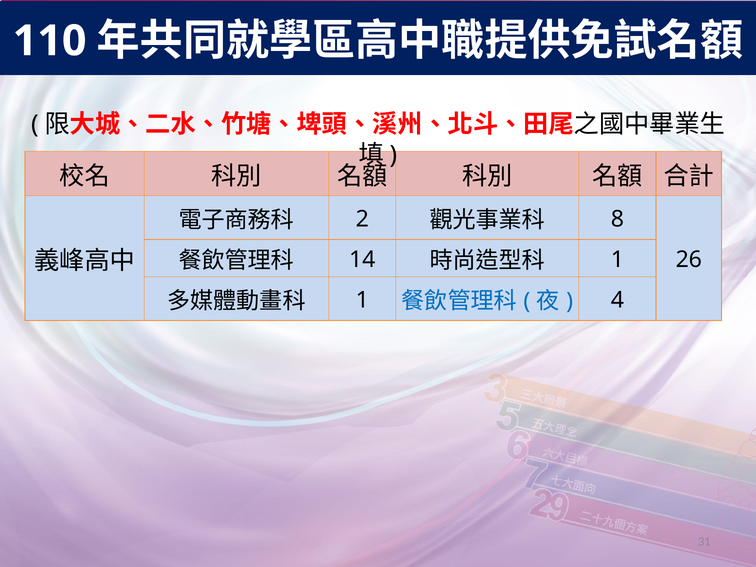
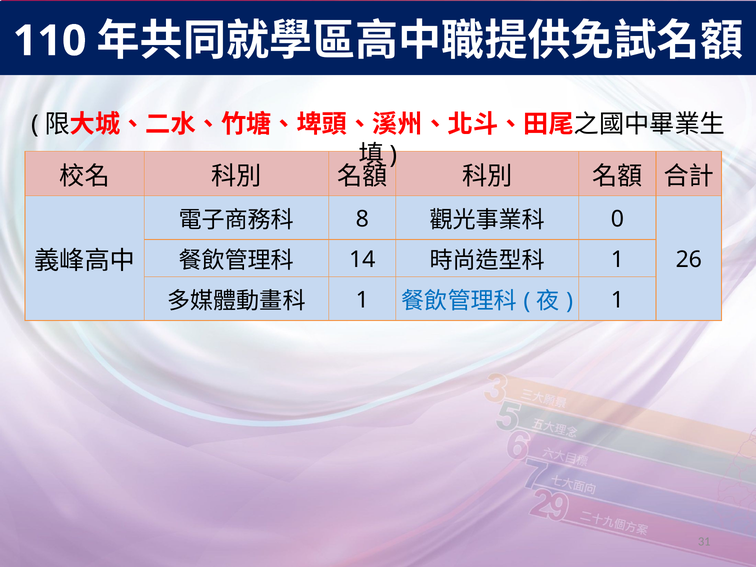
2: 2 -> 8
8: 8 -> 0
4 at (617, 300): 4 -> 1
